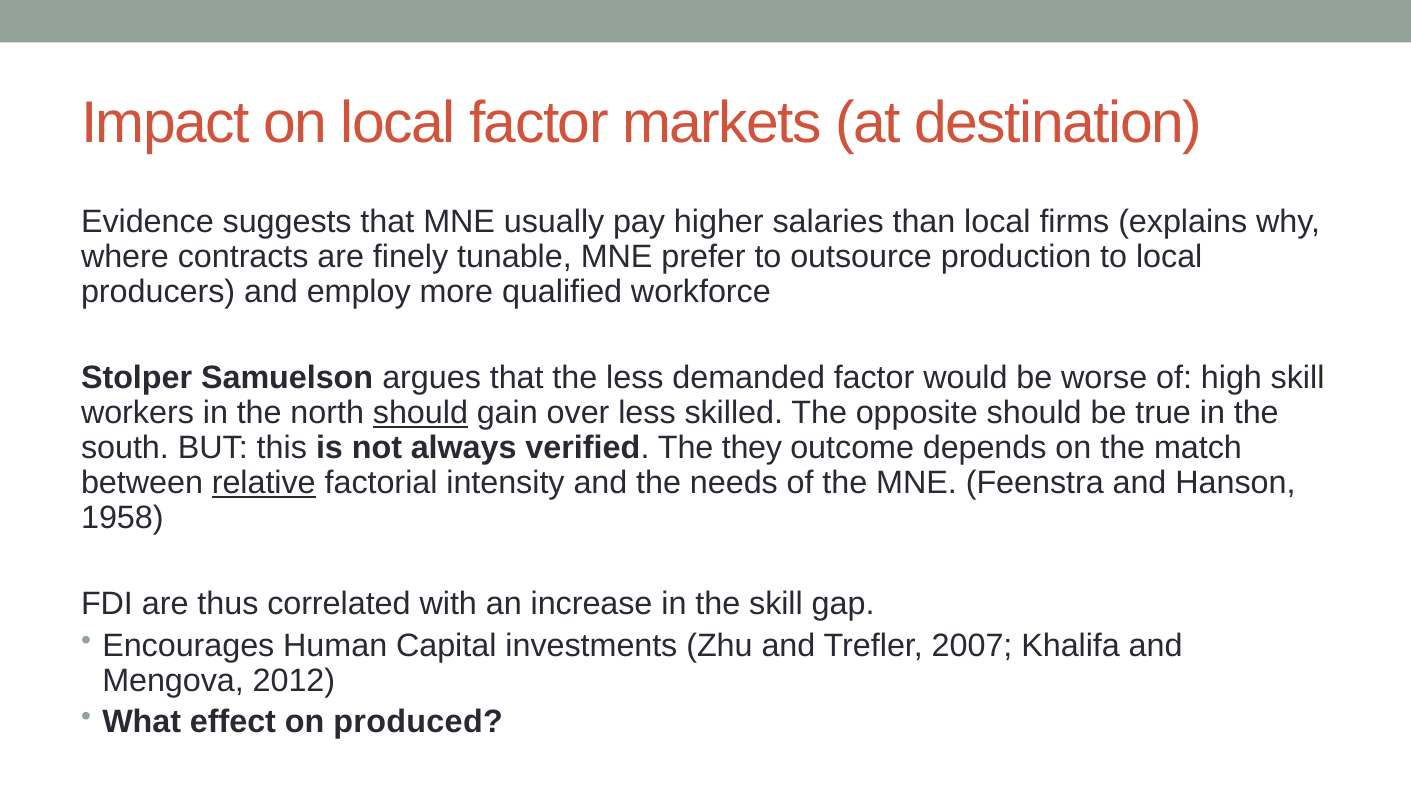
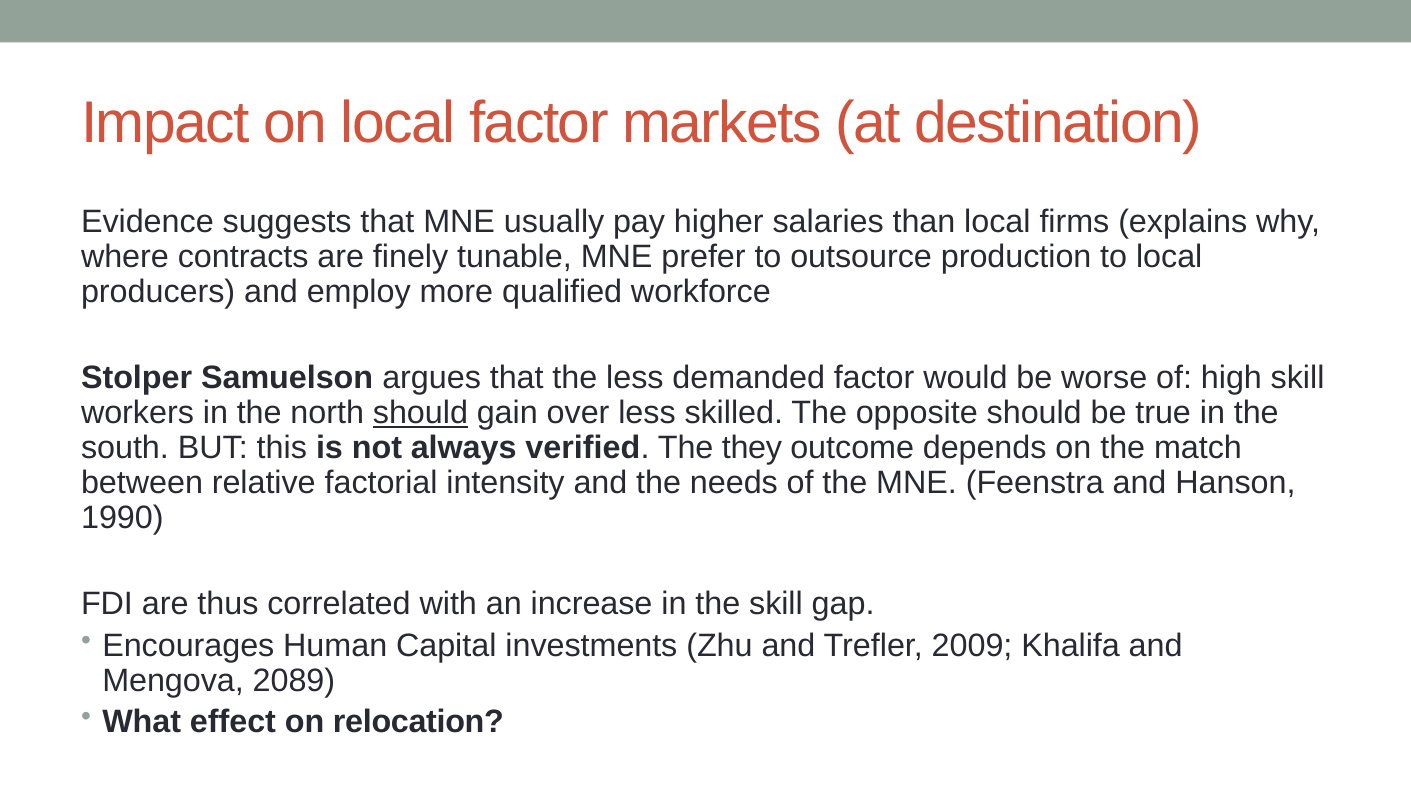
relative underline: present -> none
1958: 1958 -> 1990
2007: 2007 -> 2009
2012: 2012 -> 2089
produced: produced -> relocation
